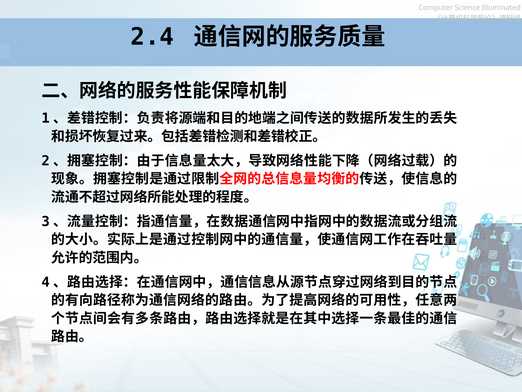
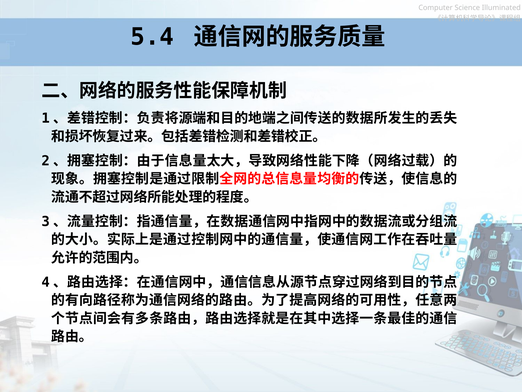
2.4: 2.4 -> 5.4
